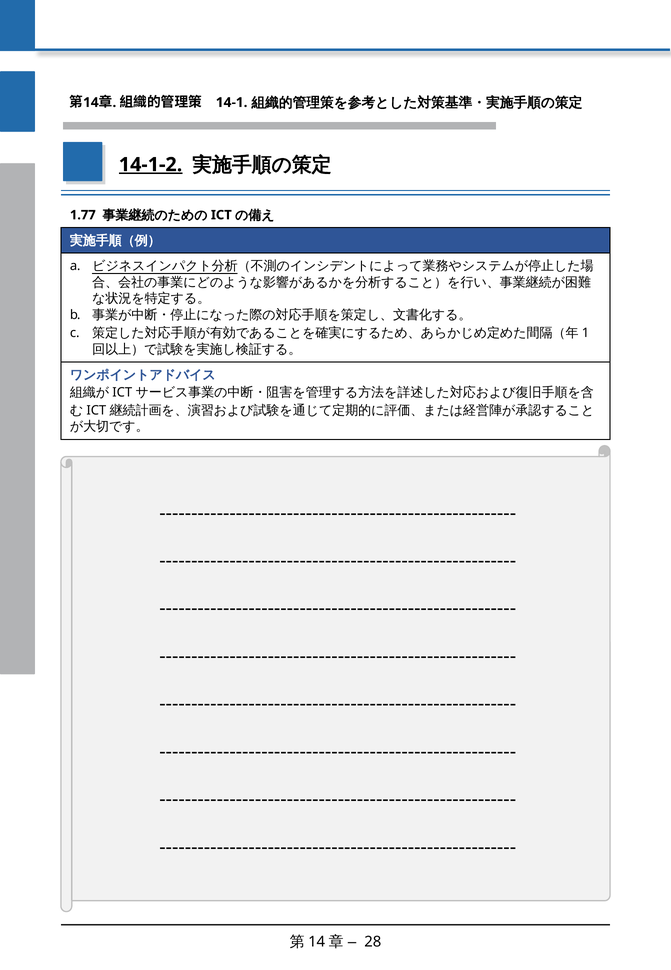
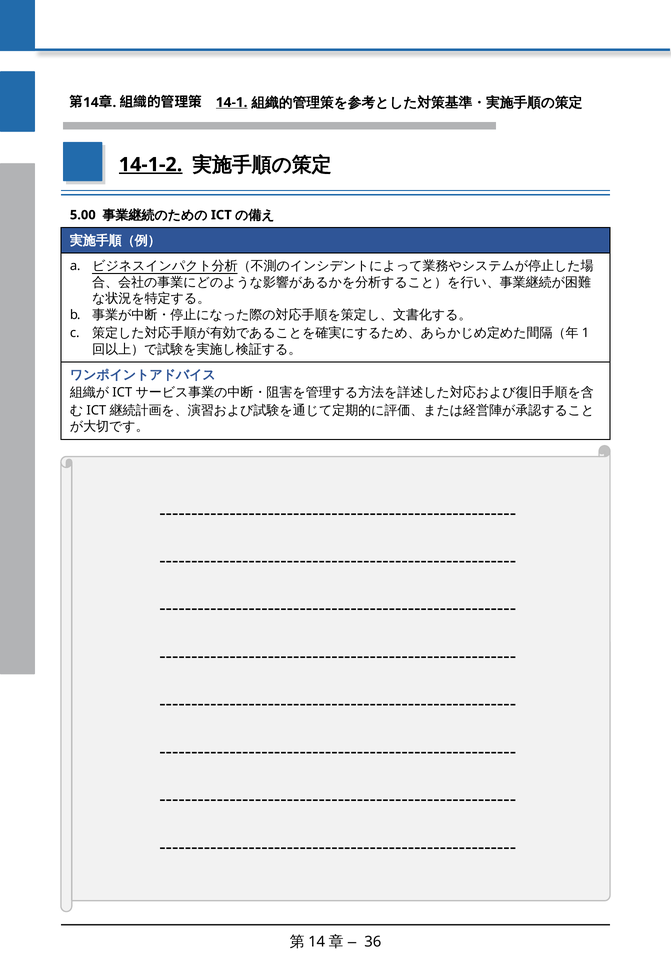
14-1 underline: none -> present
1.77: 1.77 -> 5.00
28: 28 -> 36
